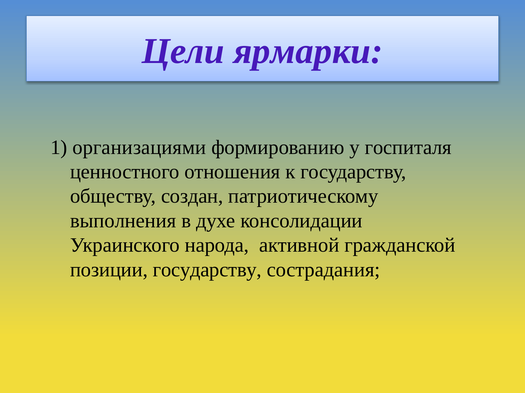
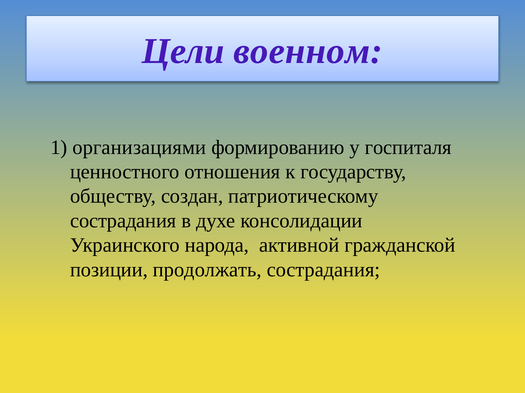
ярмарки: ярмарки -> военном
выполнения at (123, 221): выполнения -> сострадания
позиции государству: государству -> продолжать
